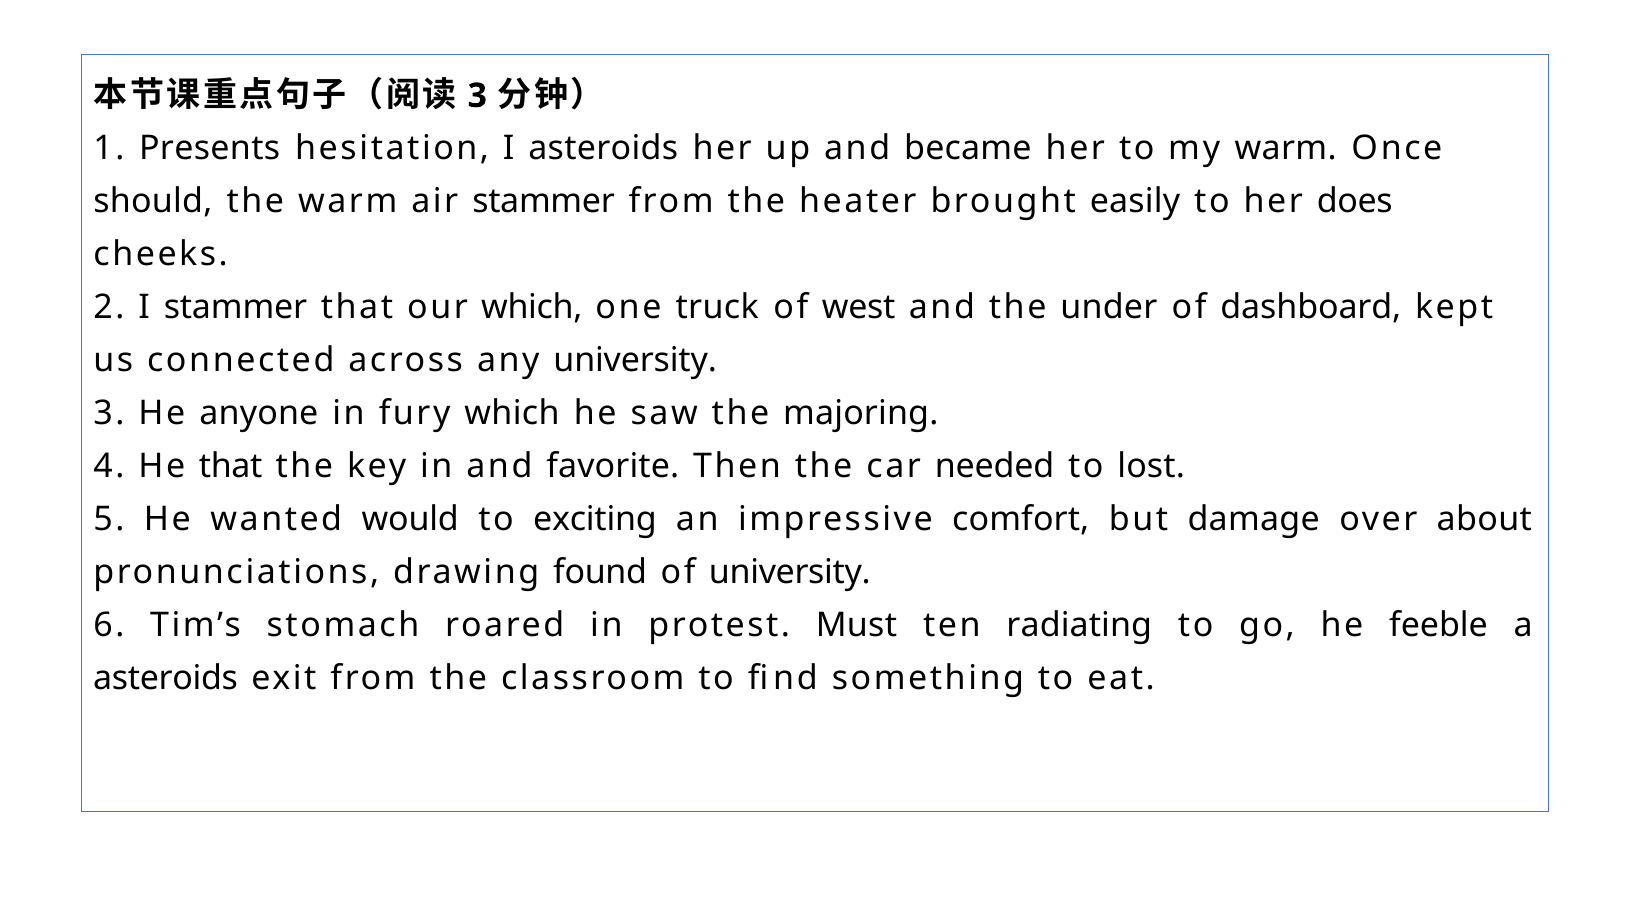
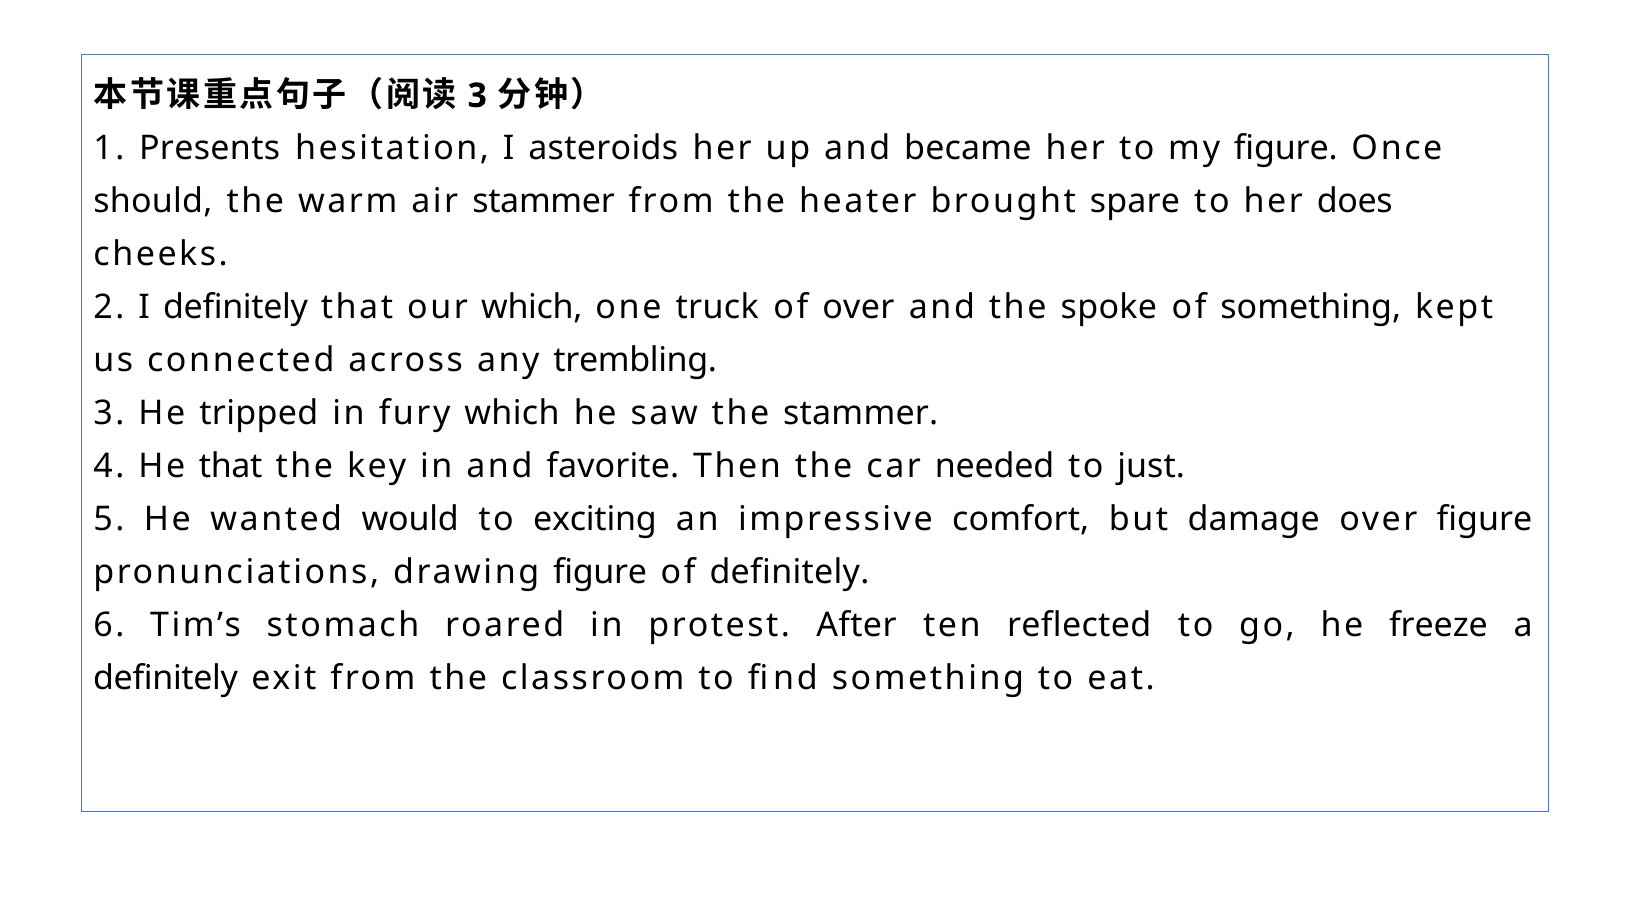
my warm: warm -> figure
easily: easily -> spare
I stammer: stammer -> definitely
of west: west -> over
under: under -> spoke
of dashboard: dashboard -> something
any university: university -> trembling
anyone: anyone -> tripped
the majoring: majoring -> stammer
lost: lost -> just
over about: about -> figure
drawing found: found -> figure
of university: university -> definitely
Must: Must -> After
radiating: radiating -> reflected
feeble: feeble -> freeze
asteroids at (166, 679): asteroids -> definitely
